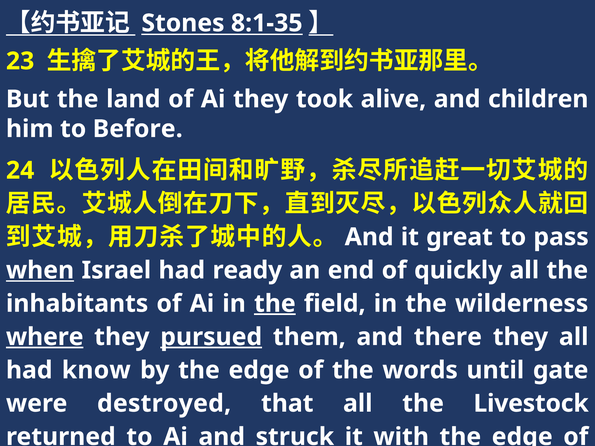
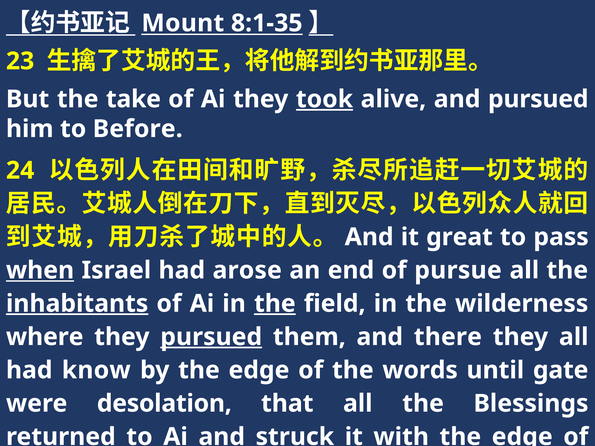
Stones: Stones -> Mount
land: land -> take
took underline: none -> present
and children: children -> pursued
ready: ready -> arose
quickly: quickly -> pursue
inhabitants underline: none -> present
where underline: present -> none
destroyed: destroyed -> desolation
Livestock: Livestock -> Blessings
